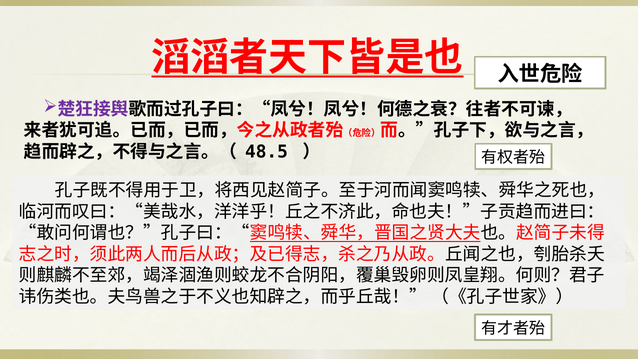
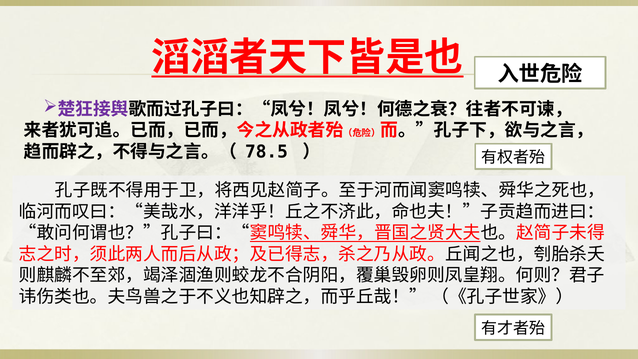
48.5: 48.5 -> 78.5
